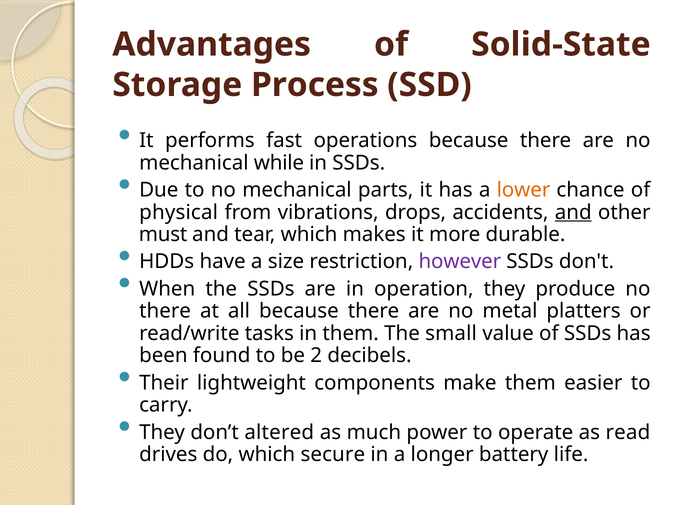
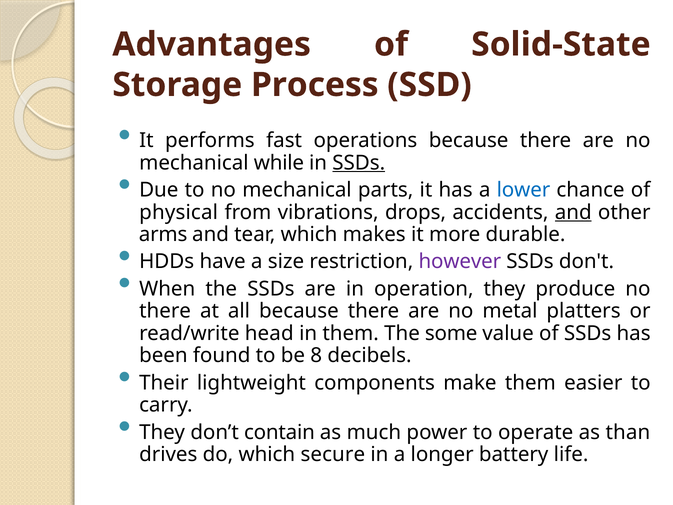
SSDs at (359, 163) underline: none -> present
lower colour: orange -> blue
must: must -> arms
tasks: tasks -> head
small: small -> some
2: 2 -> 8
altered: altered -> contain
read: read -> than
